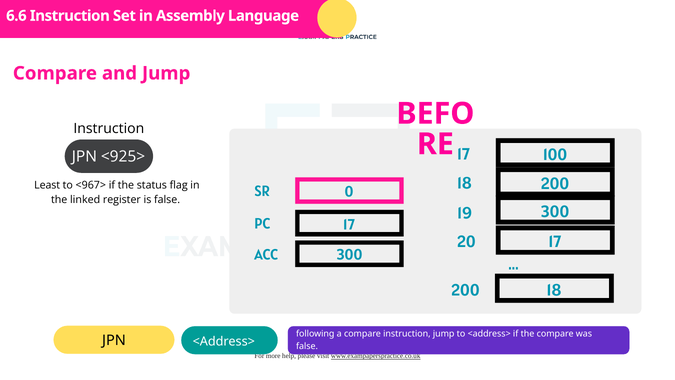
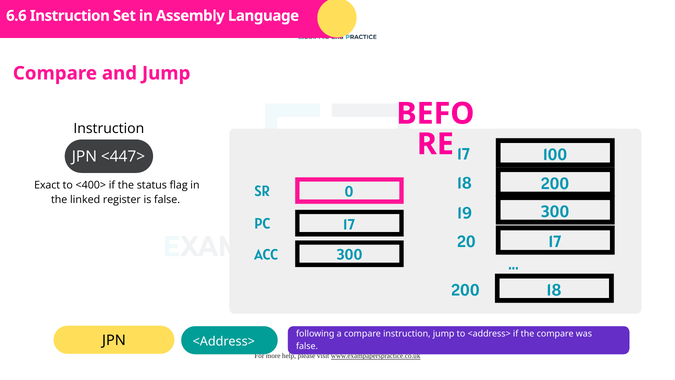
<925>: <925> -> <447>
Least: Least -> Exact
<967>: <967> -> <400>
